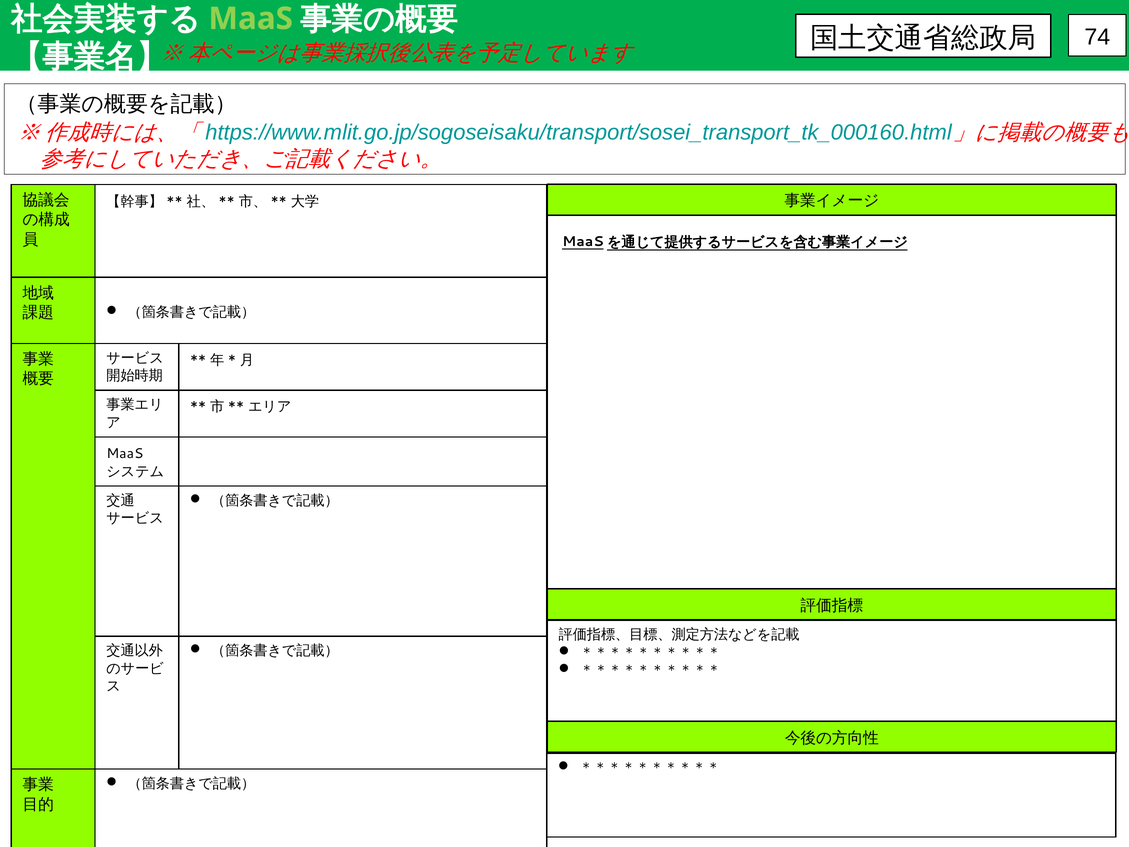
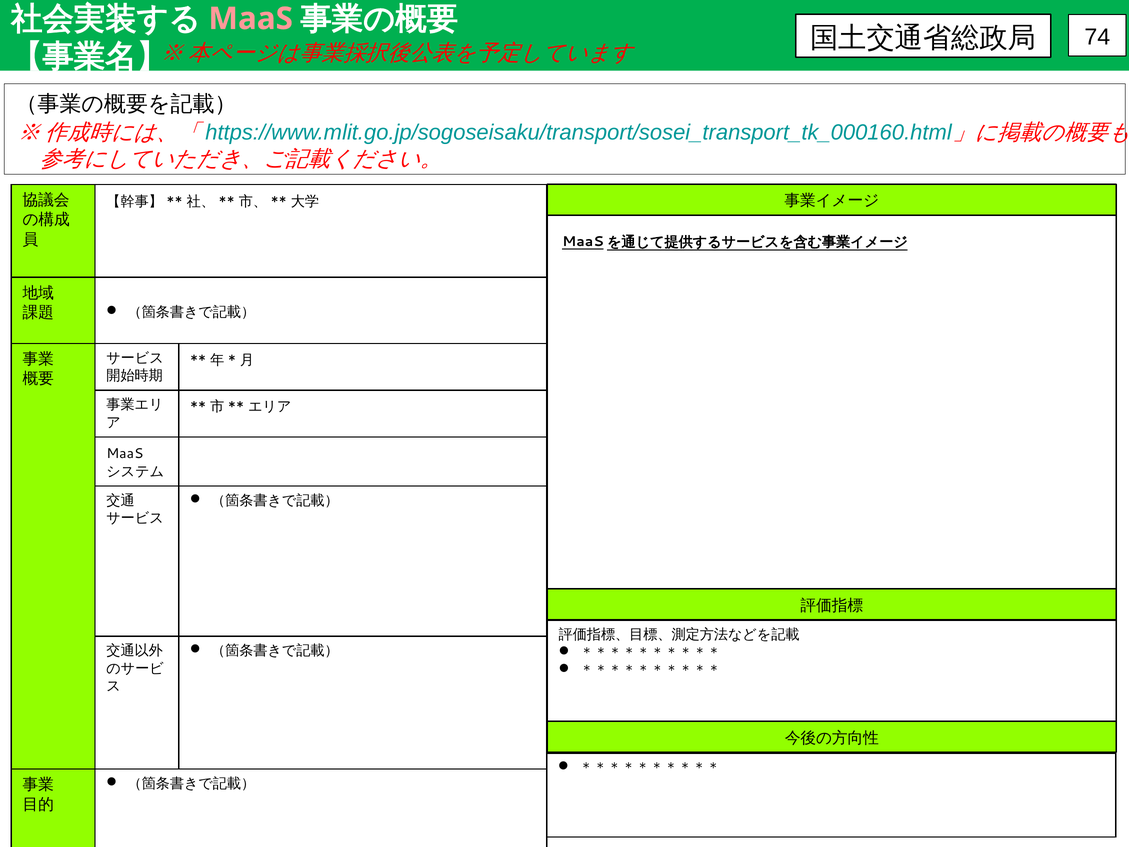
MaaS at (251, 19) colour: light green -> pink
